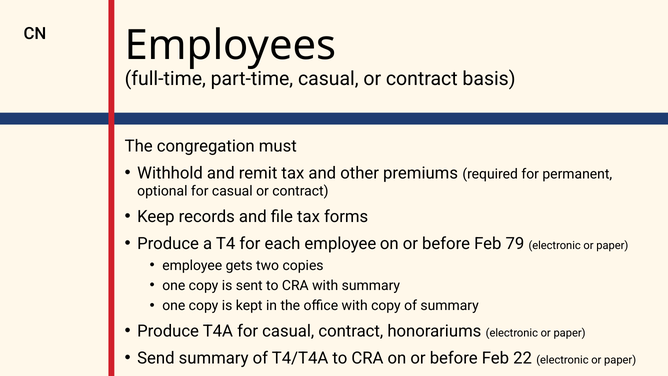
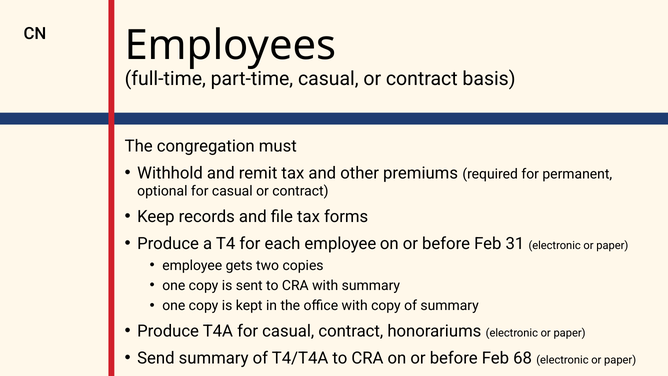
79: 79 -> 31
22: 22 -> 68
